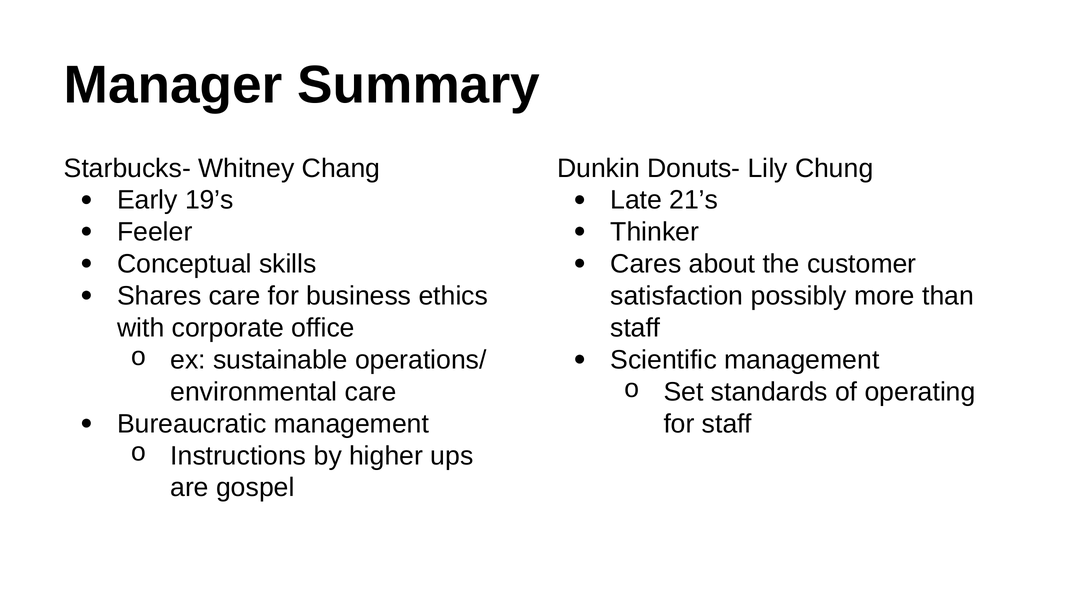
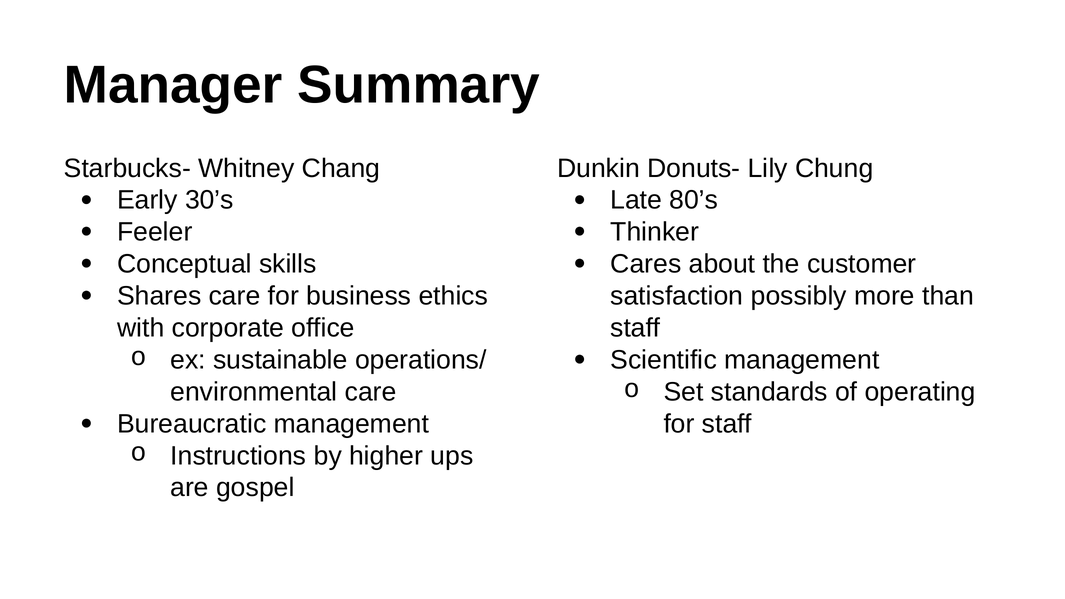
19’s: 19’s -> 30’s
21’s: 21’s -> 80’s
